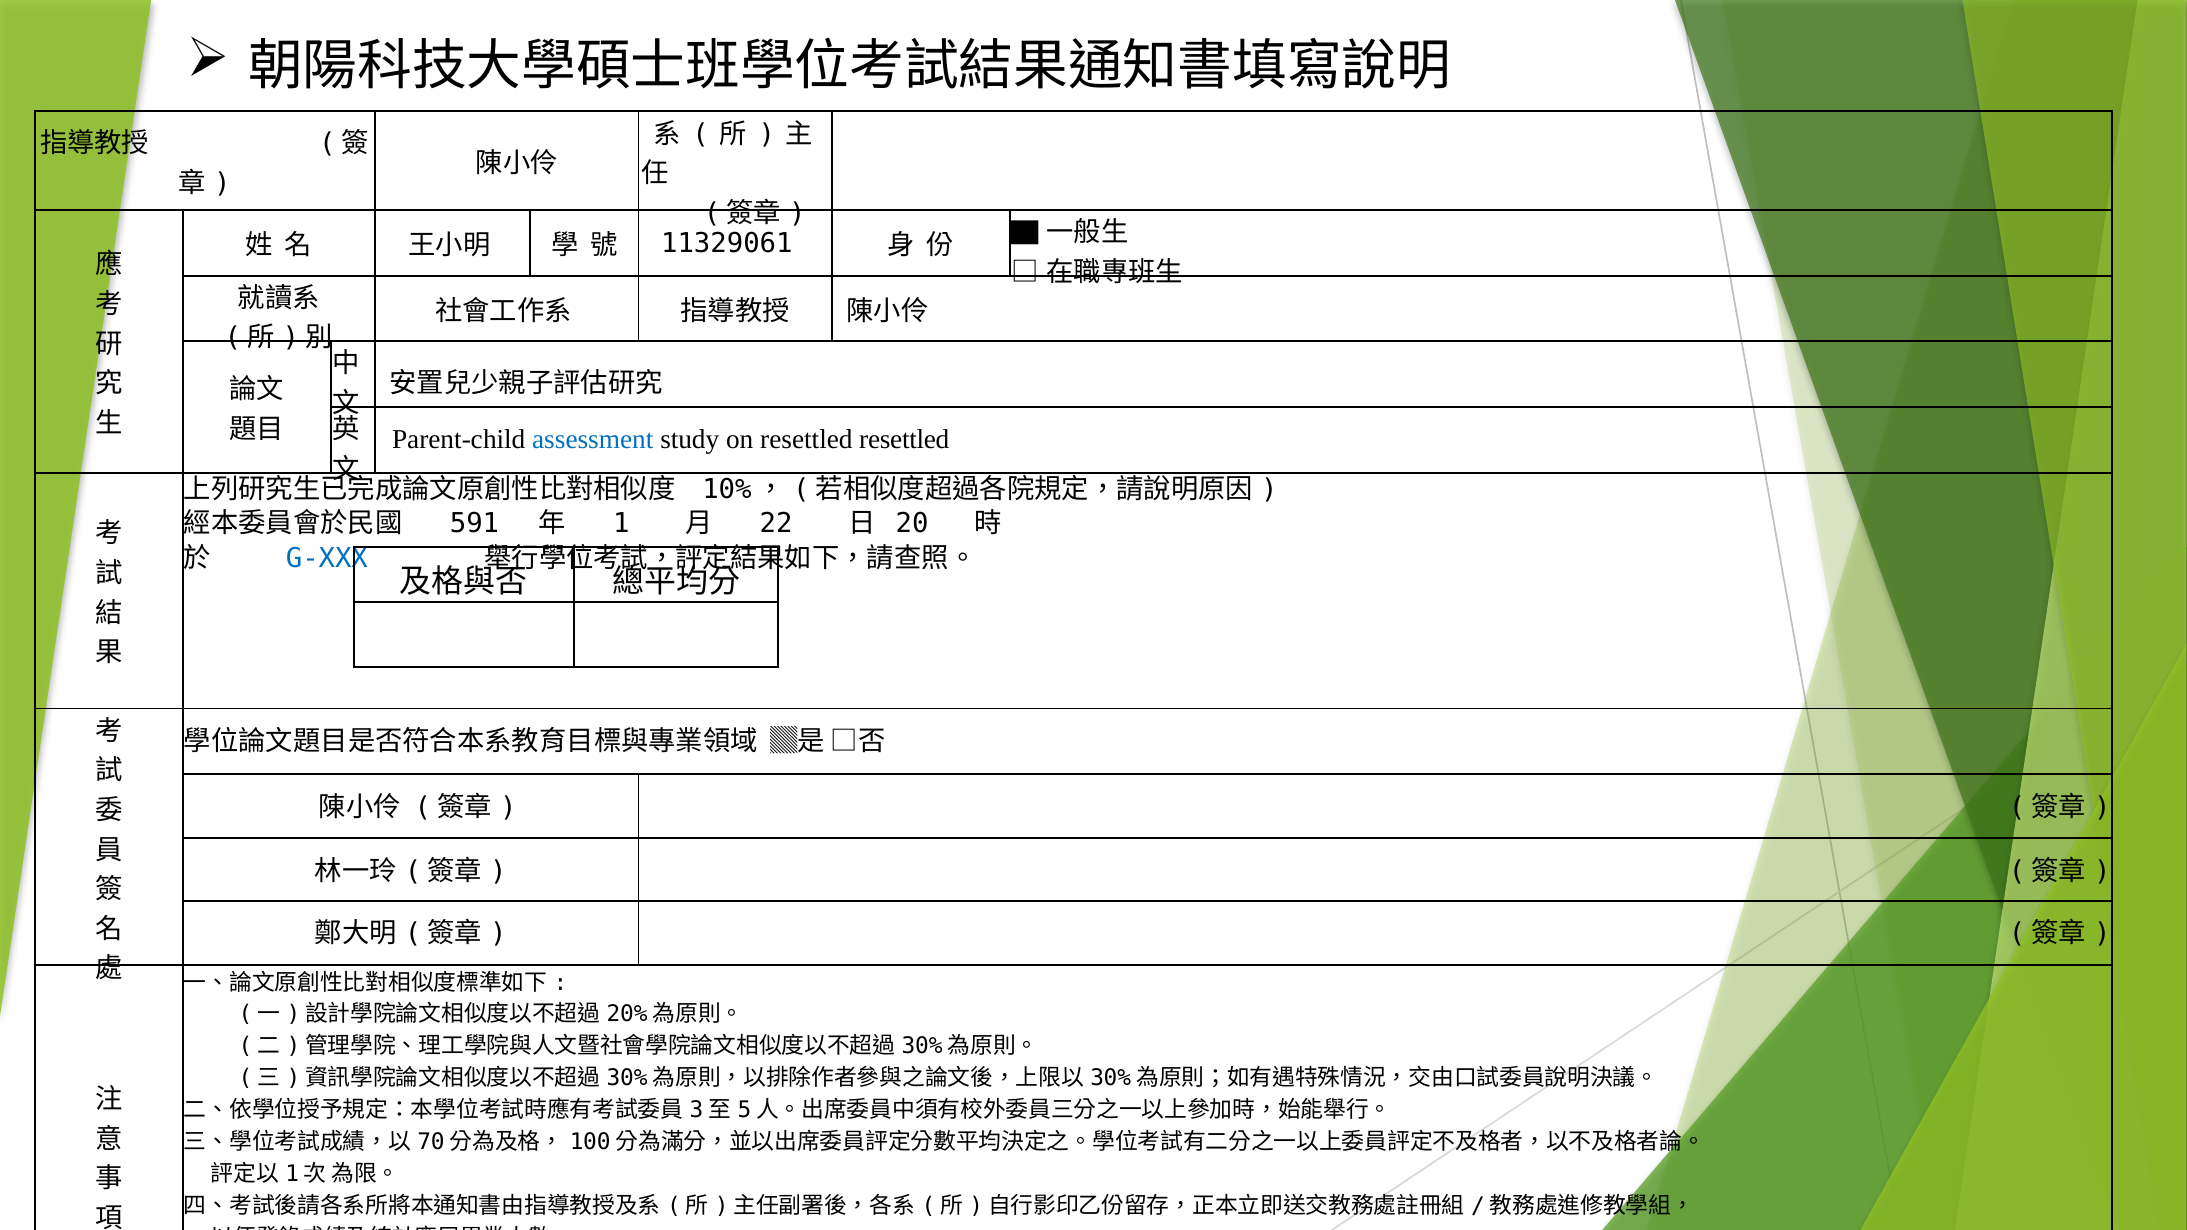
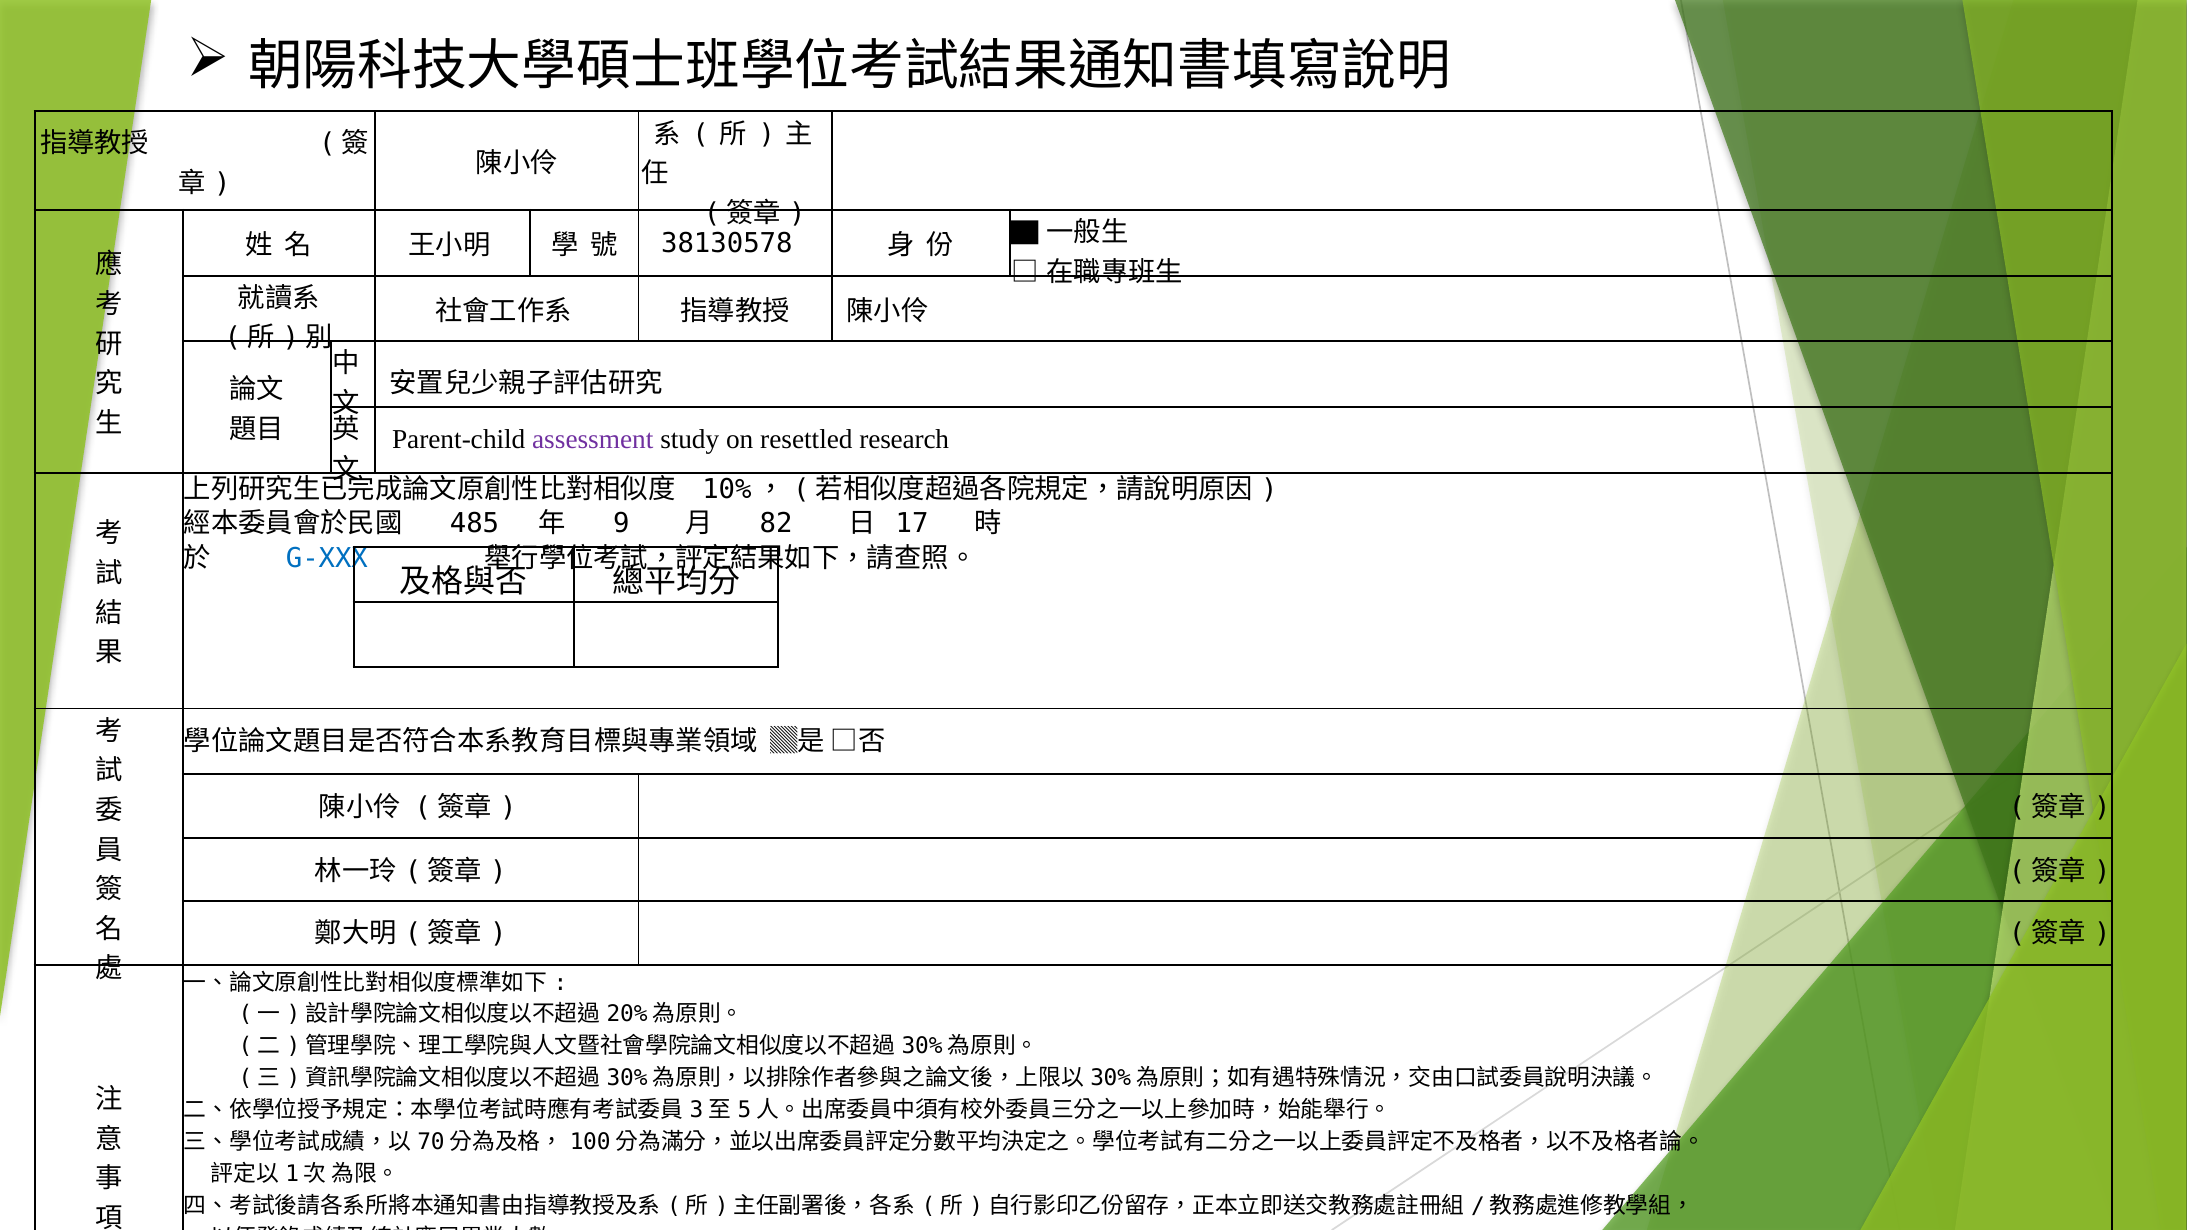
11329061: 11329061 -> 38130578
assessment colour: blue -> purple
resettled resettled: resettled -> research
591: 591 -> 485
1: 1 -> 9
22: 22 -> 82
20: 20 -> 17
